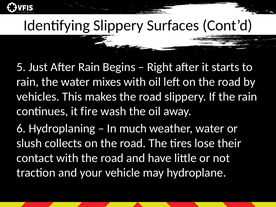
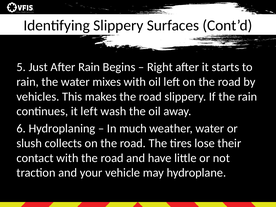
it fire: fire -> left
